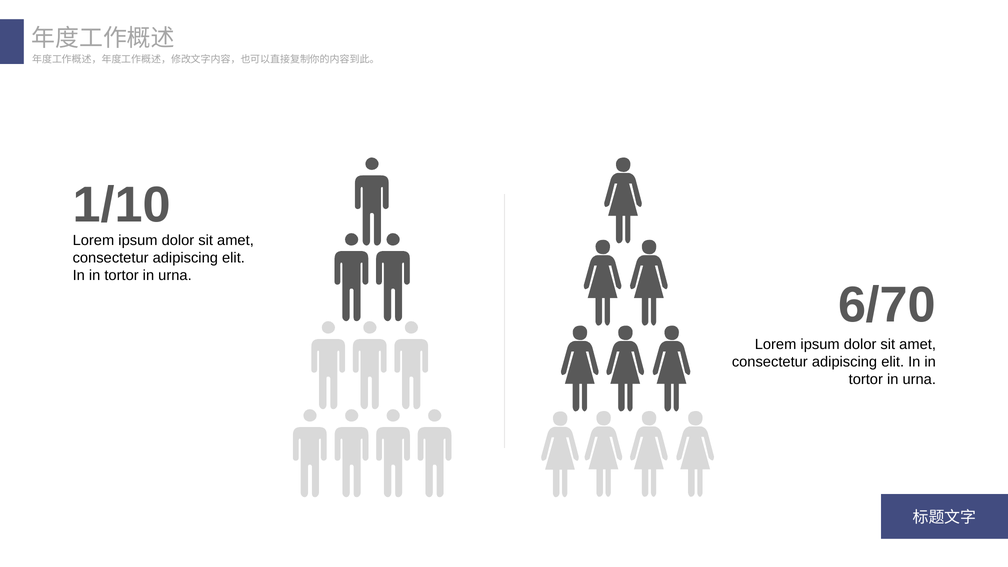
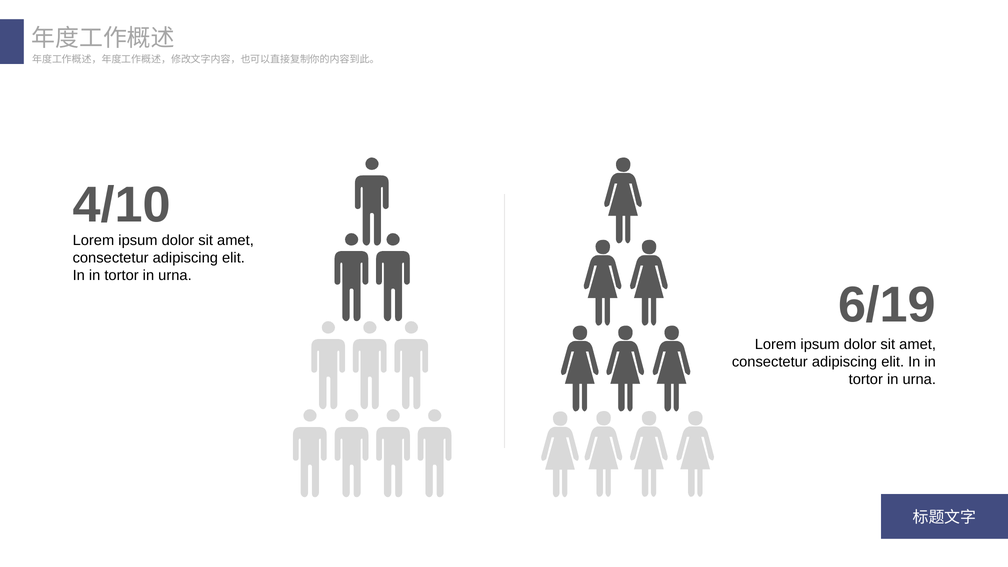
1/10: 1/10 -> 4/10
6/70: 6/70 -> 6/19
